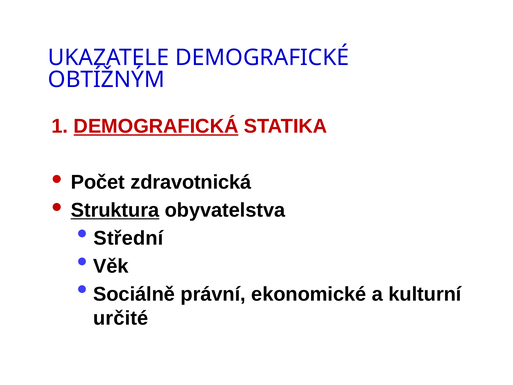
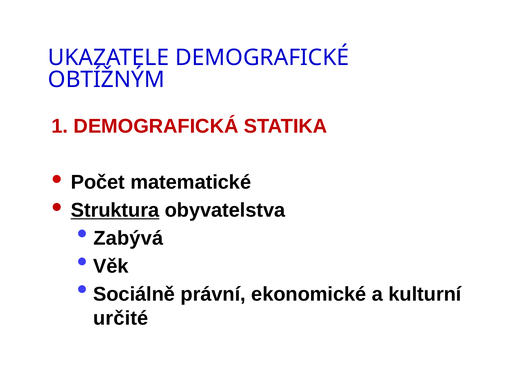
DEMOGRAFICKÁ underline: present -> none
zdravotnická: zdravotnická -> matematické
Střední: Střední -> Zabývá
